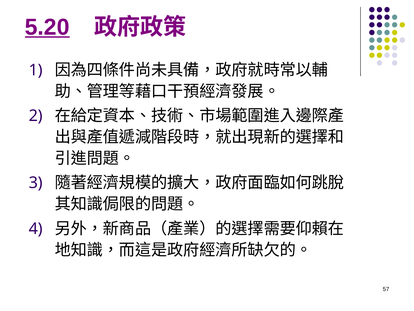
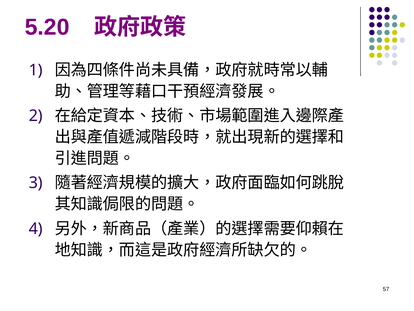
5.20 underline: present -> none
